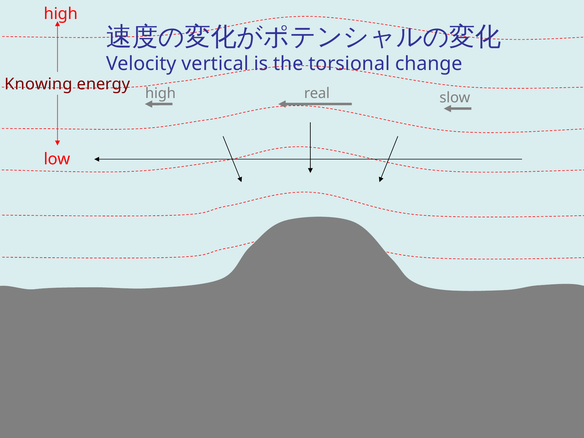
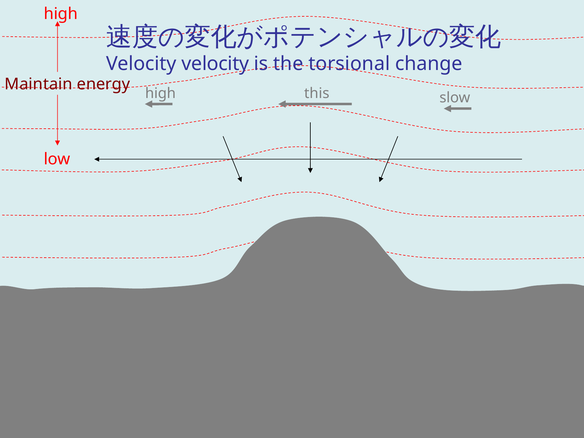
Velocity vertical: vertical -> velocity
Knowing: Knowing -> Maintain
real: real -> this
